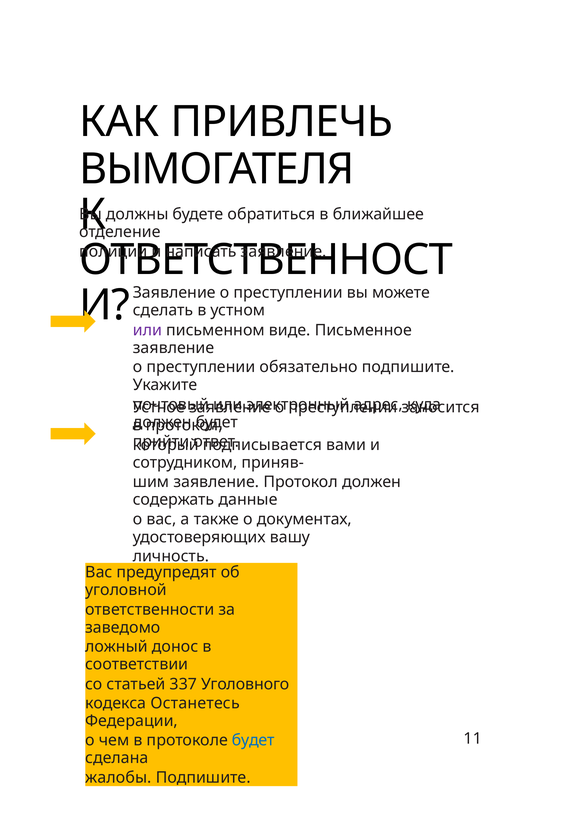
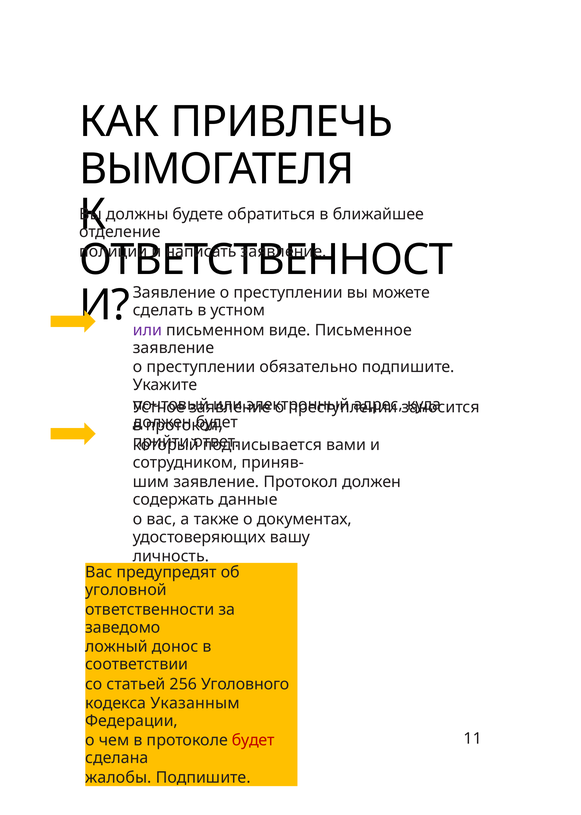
337: 337 -> 256
Останетесь: Останетесь -> Указанным
будет at (253, 741) colour: blue -> red
